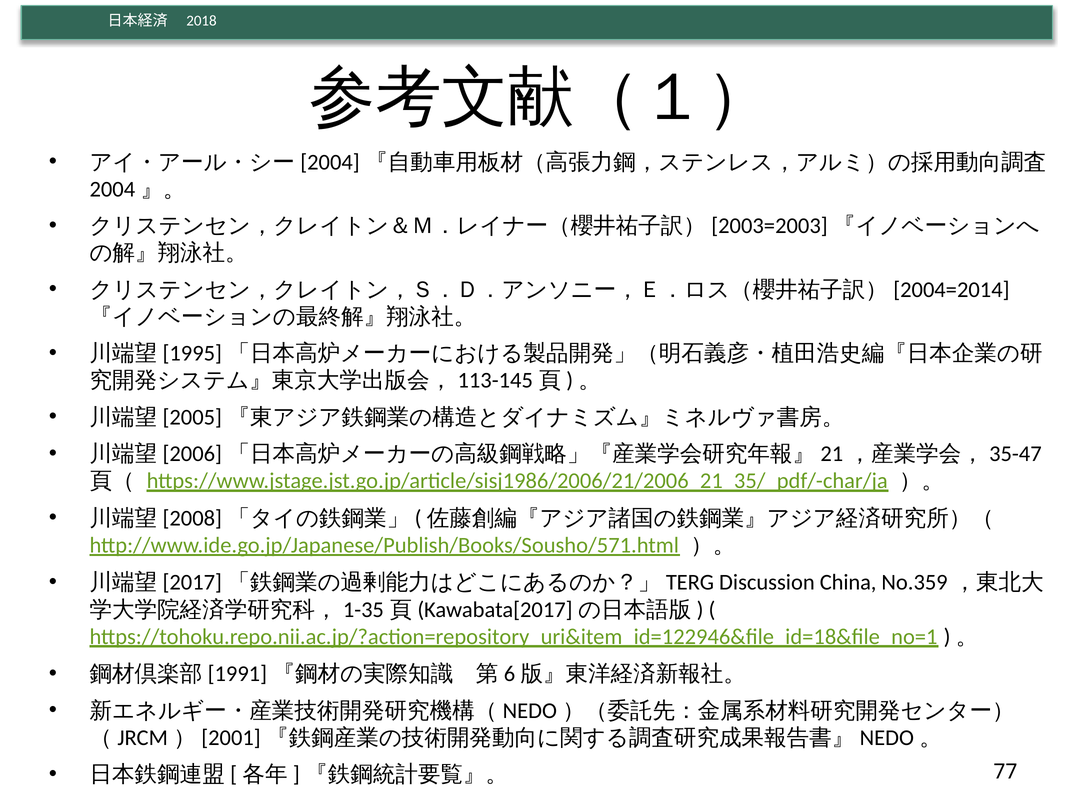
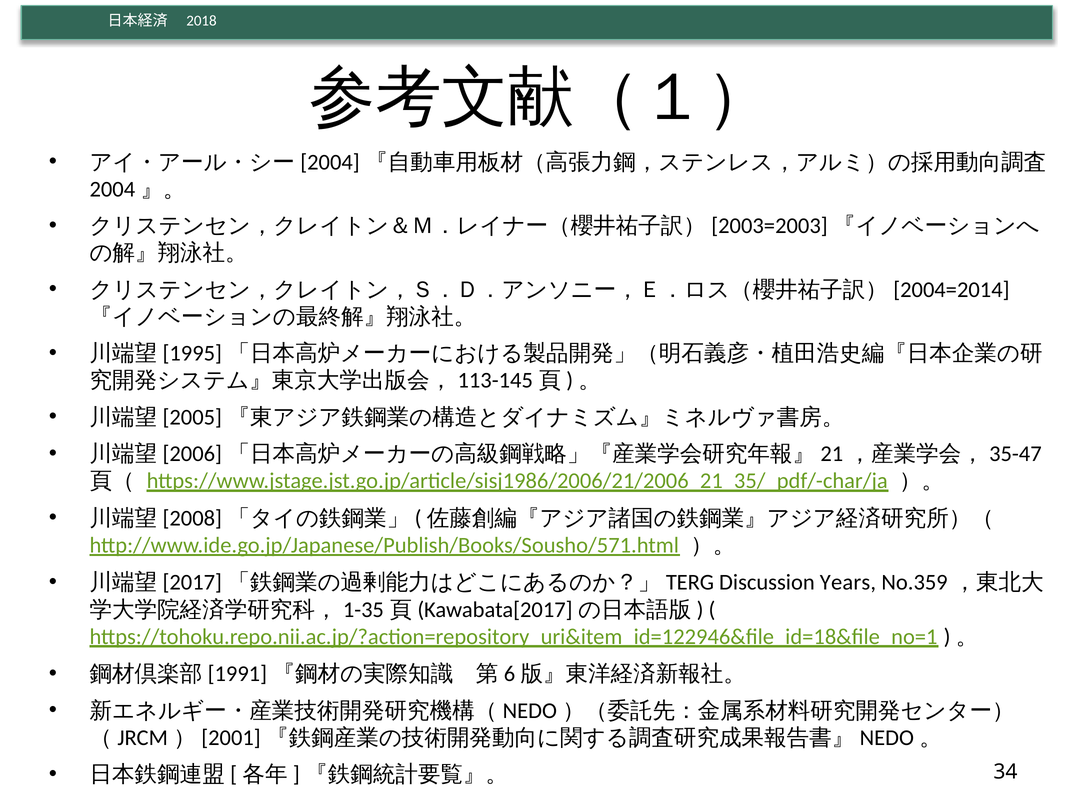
China: China -> Years
77: 77 -> 34
